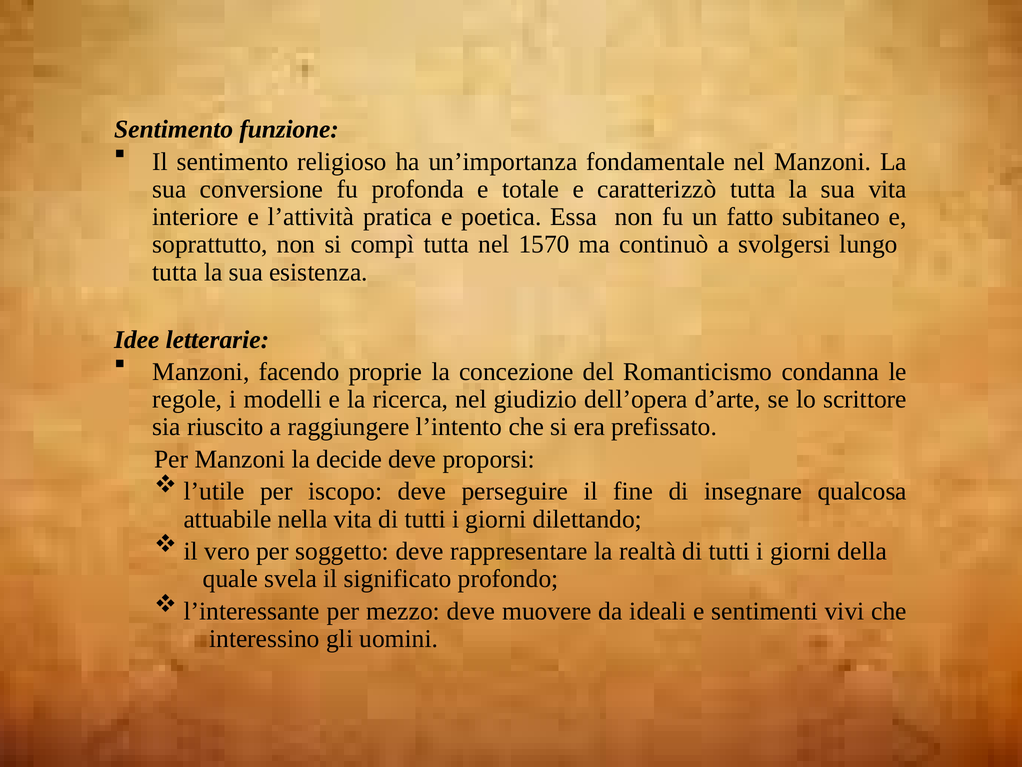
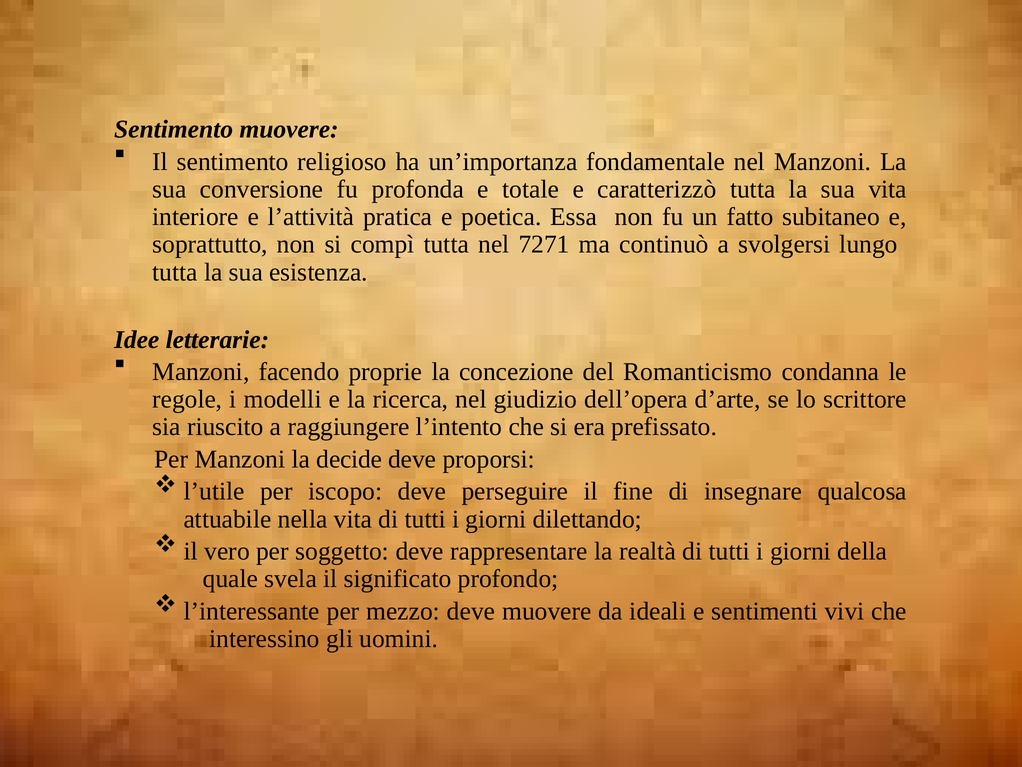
Sentimento funzione: funzione -> muovere
1570: 1570 -> 7271
